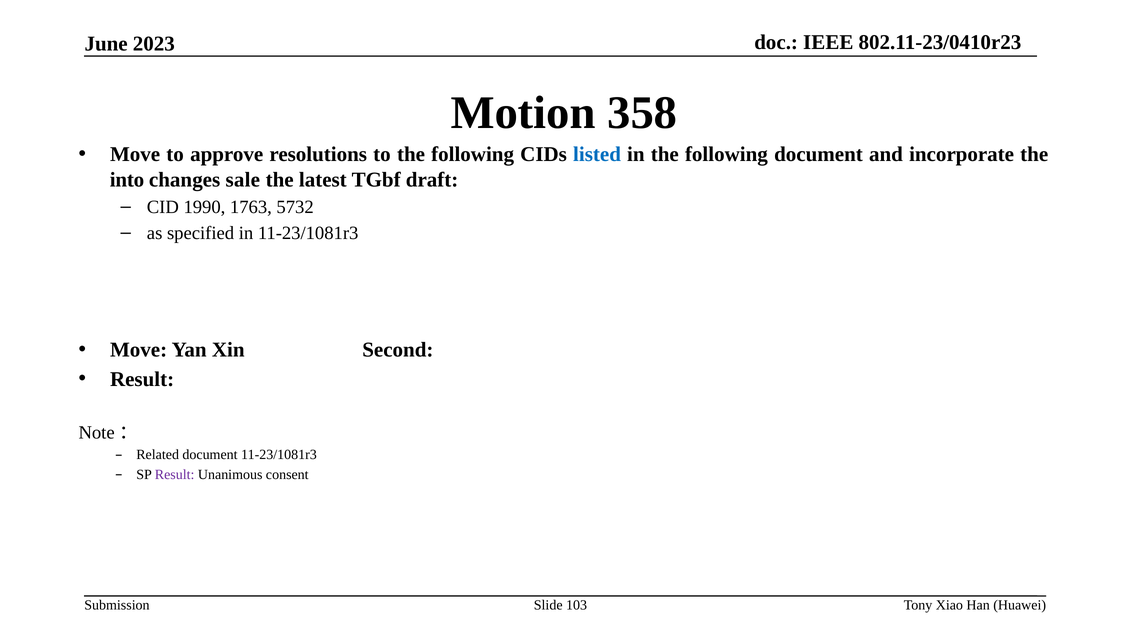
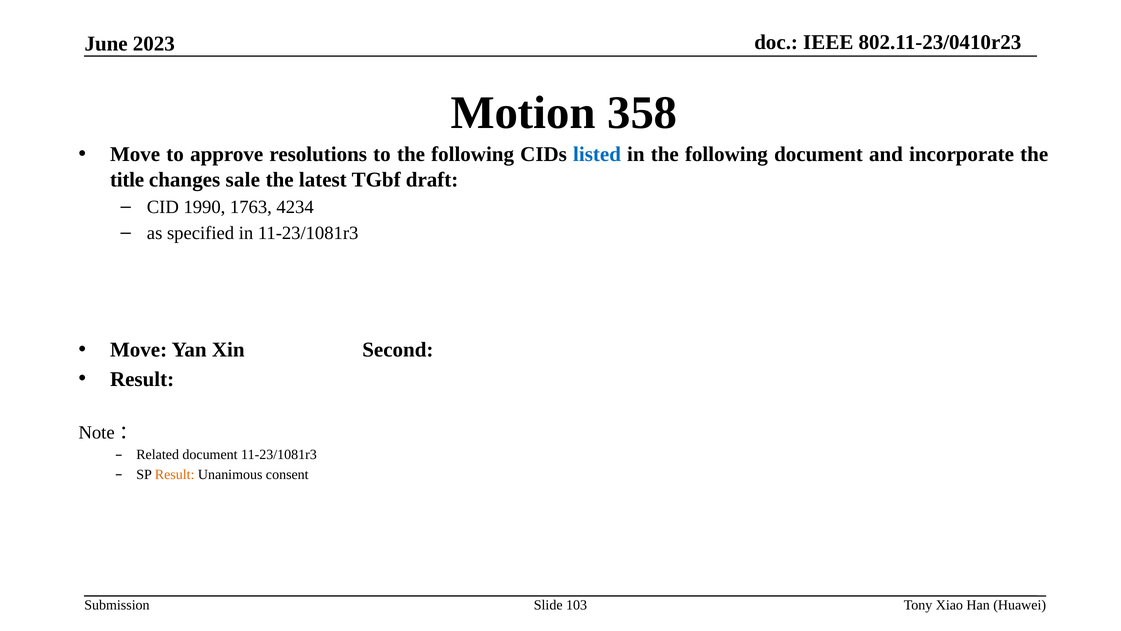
into: into -> title
5732: 5732 -> 4234
Result at (175, 474) colour: purple -> orange
